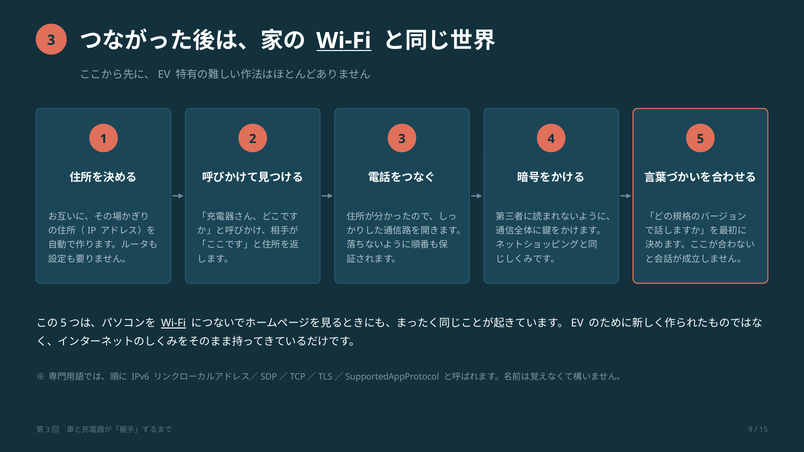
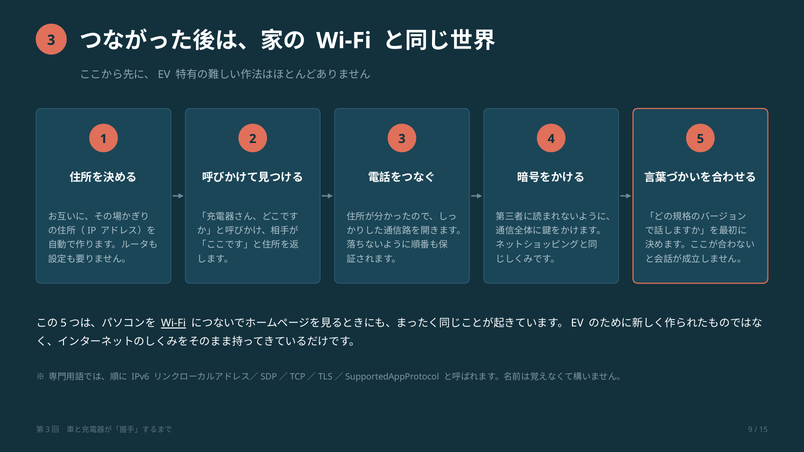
Wi-Fi at (344, 41) underline: present -> none
